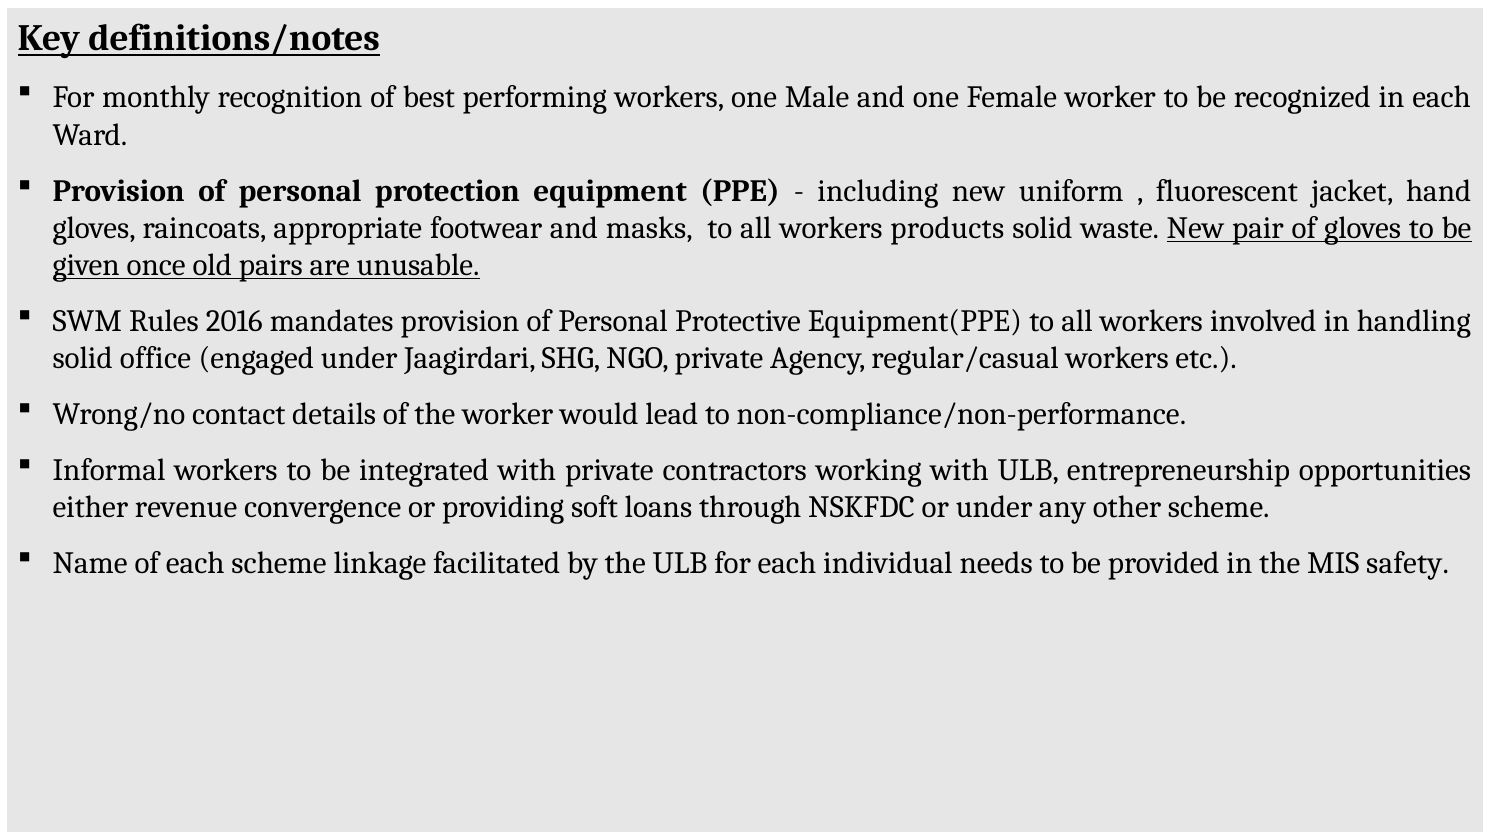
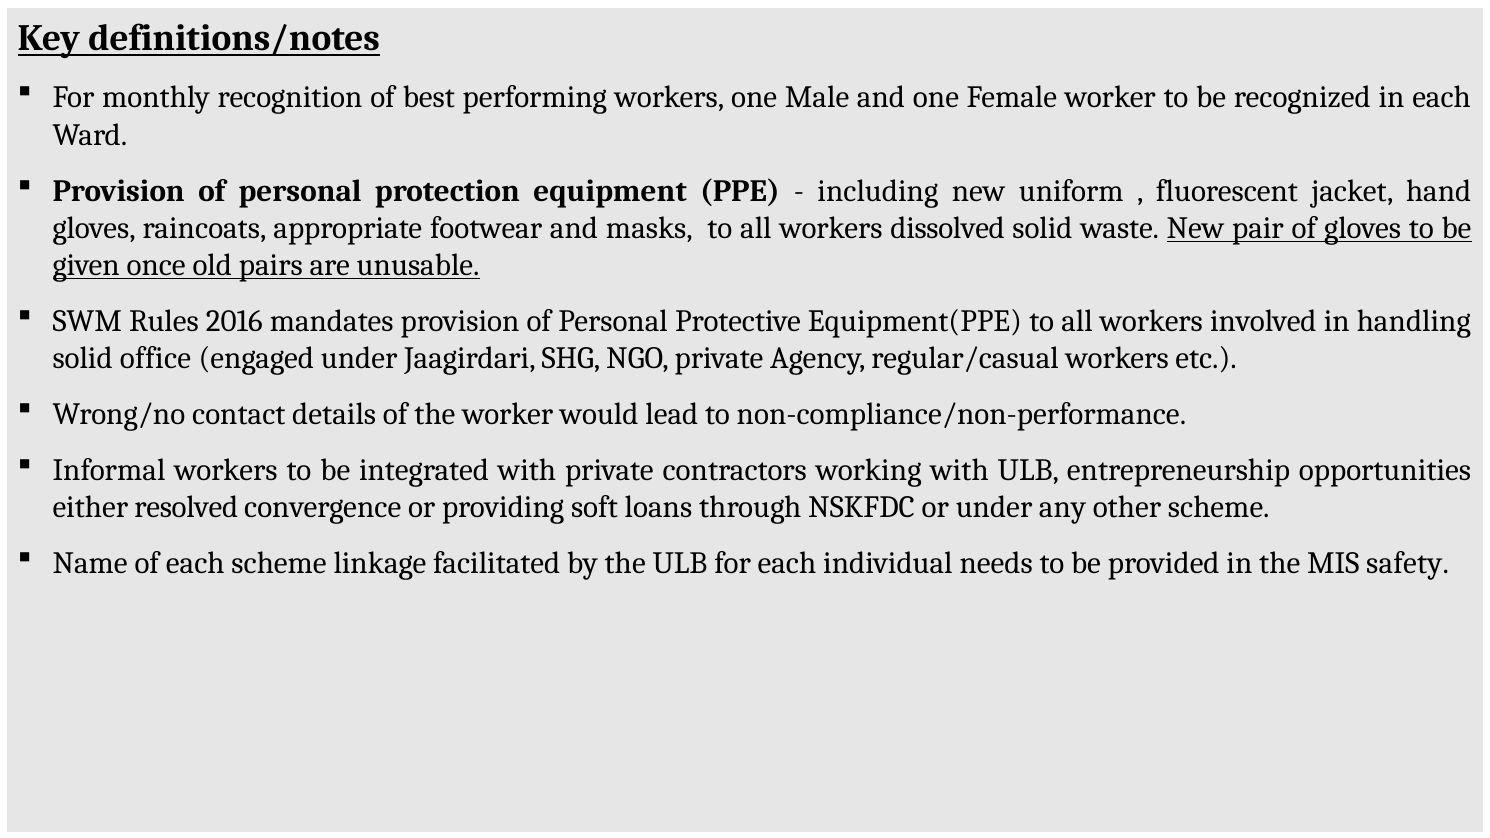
products: products -> dissolved
revenue: revenue -> resolved
